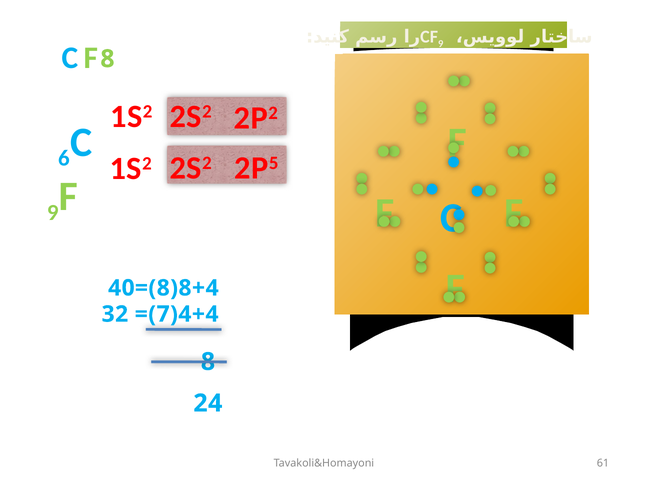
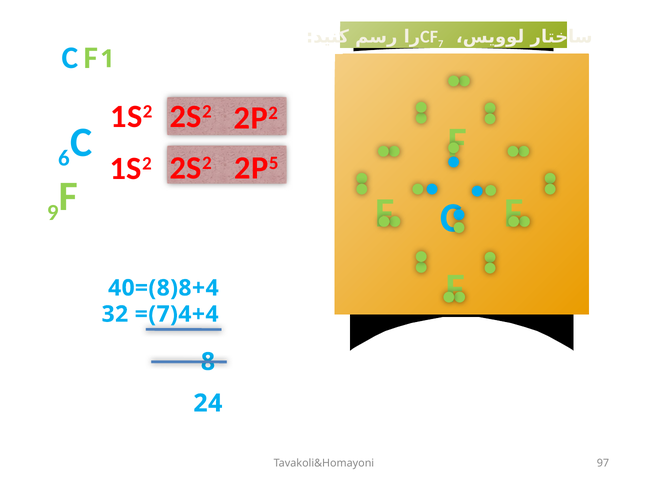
9 at (441, 44): 9 -> 7
8 at (107, 59): 8 -> 1
61: 61 -> 97
